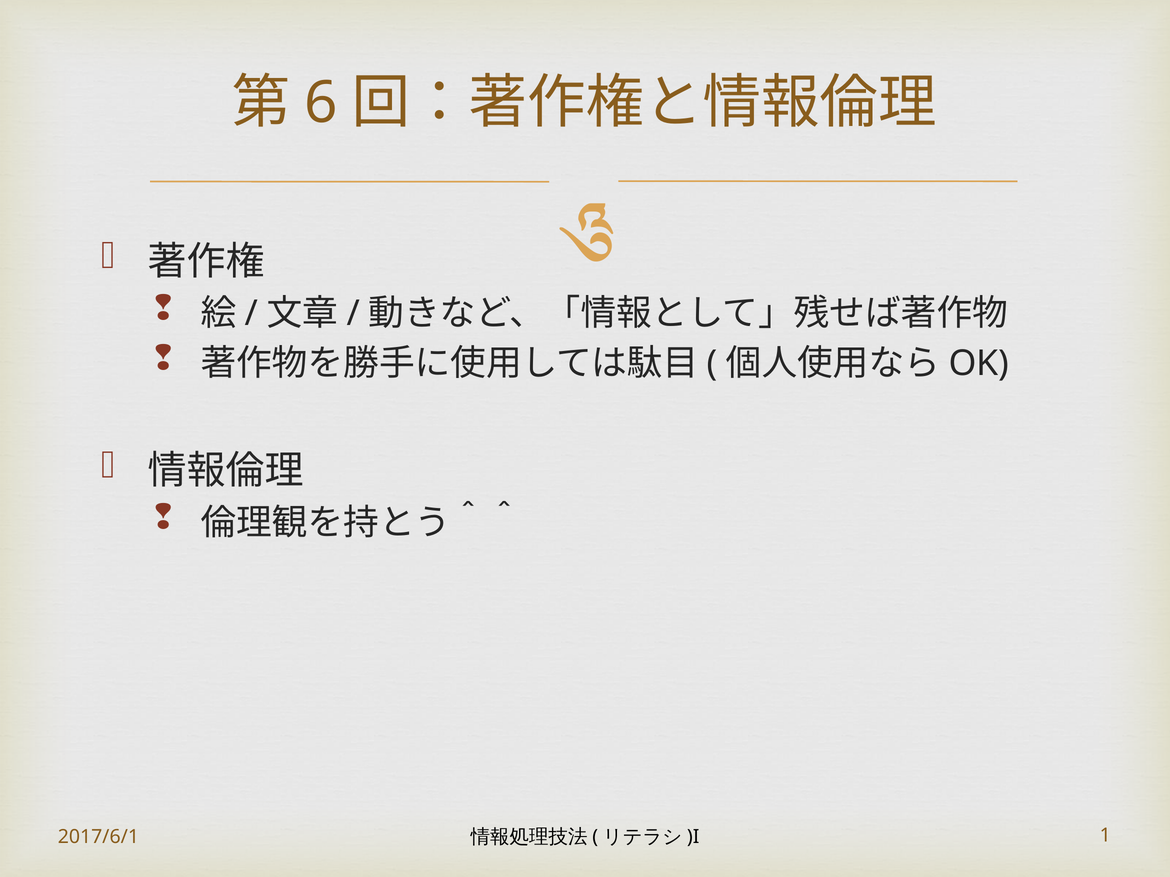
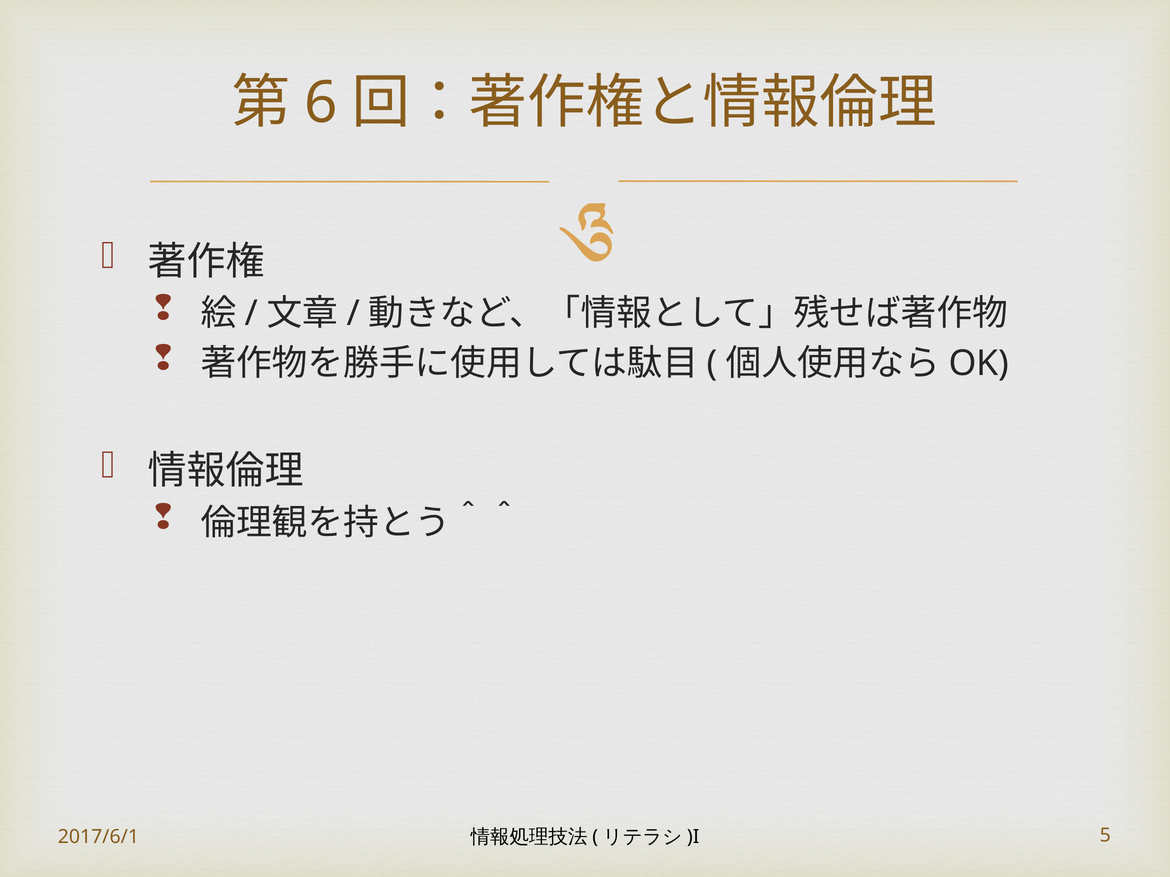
1: 1 -> 5
